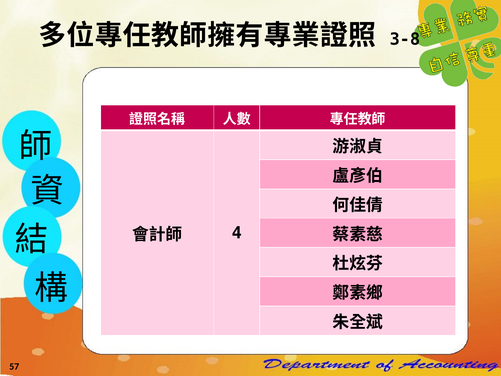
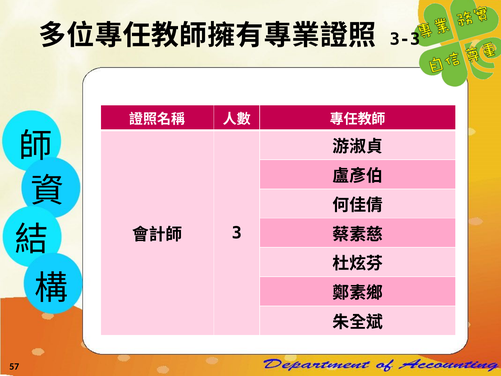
3-8: 3-8 -> 3-3
4: 4 -> 3
